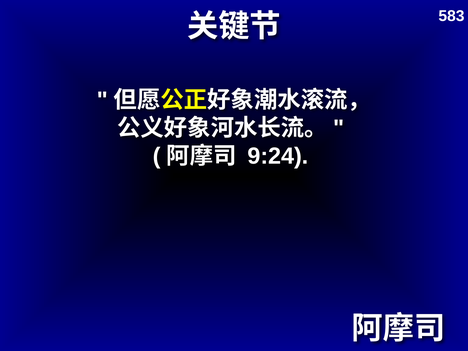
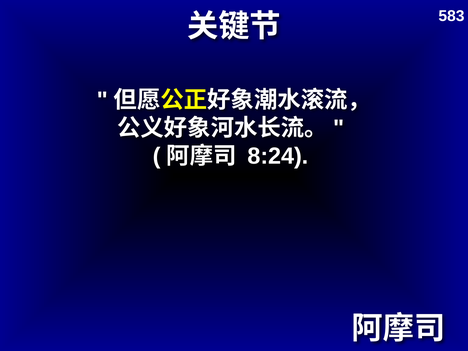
9:24: 9:24 -> 8:24
